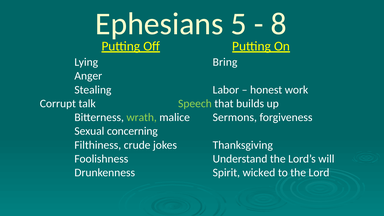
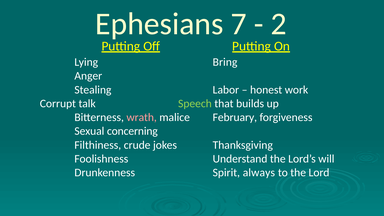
5: 5 -> 7
8: 8 -> 2
wrath colour: light green -> pink
Sermons: Sermons -> February
wicked: wicked -> always
